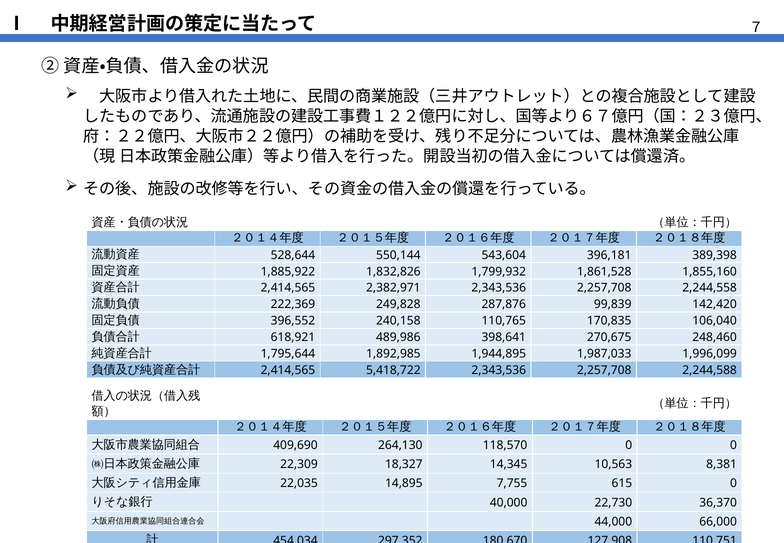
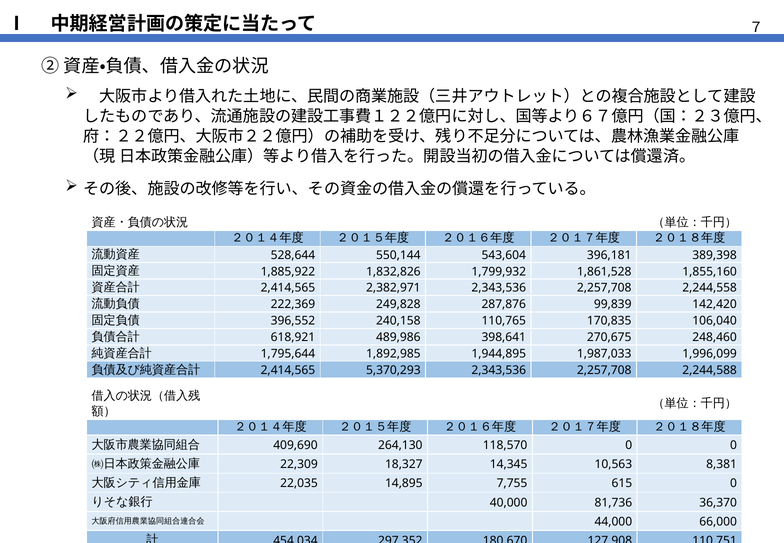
5,418,722: 5,418,722 -> 5,370,293
22,730: 22,730 -> 81,736
